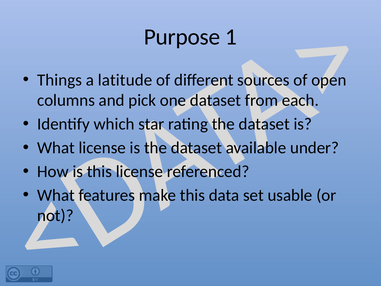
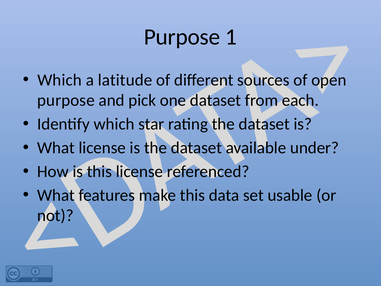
Things at (60, 80): Things -> Which
columns at (66, 100): columns -> purpose
